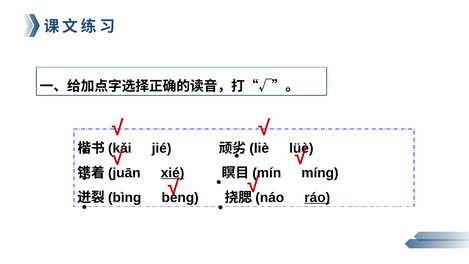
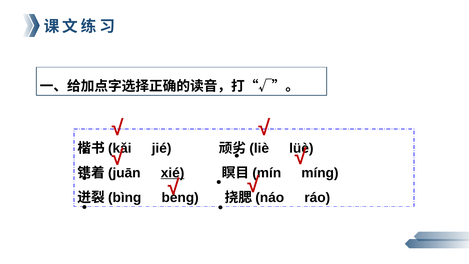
ráo underline: present -> none
